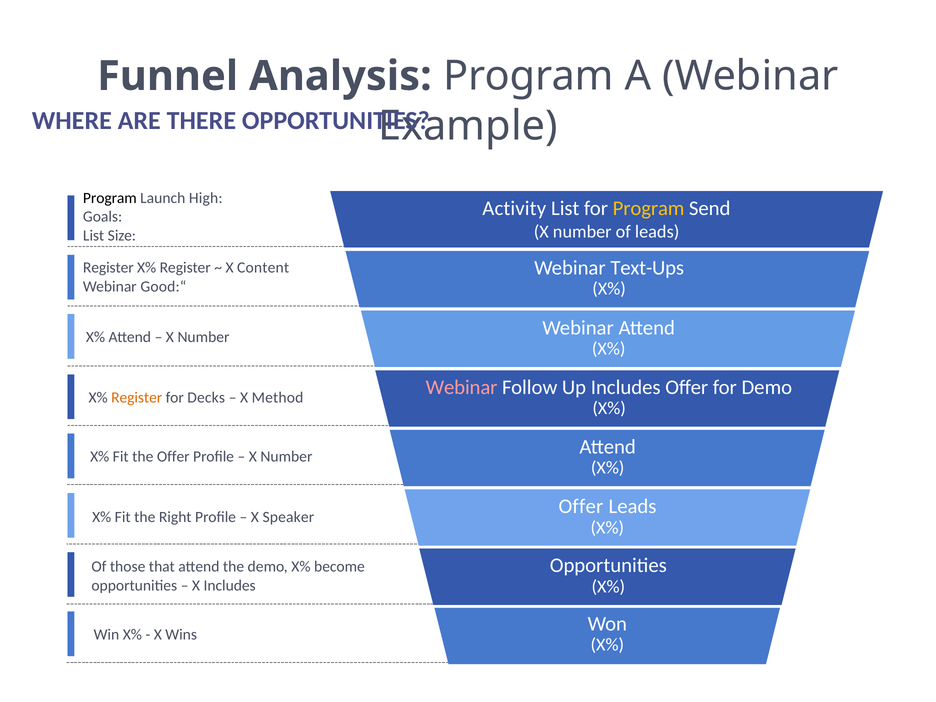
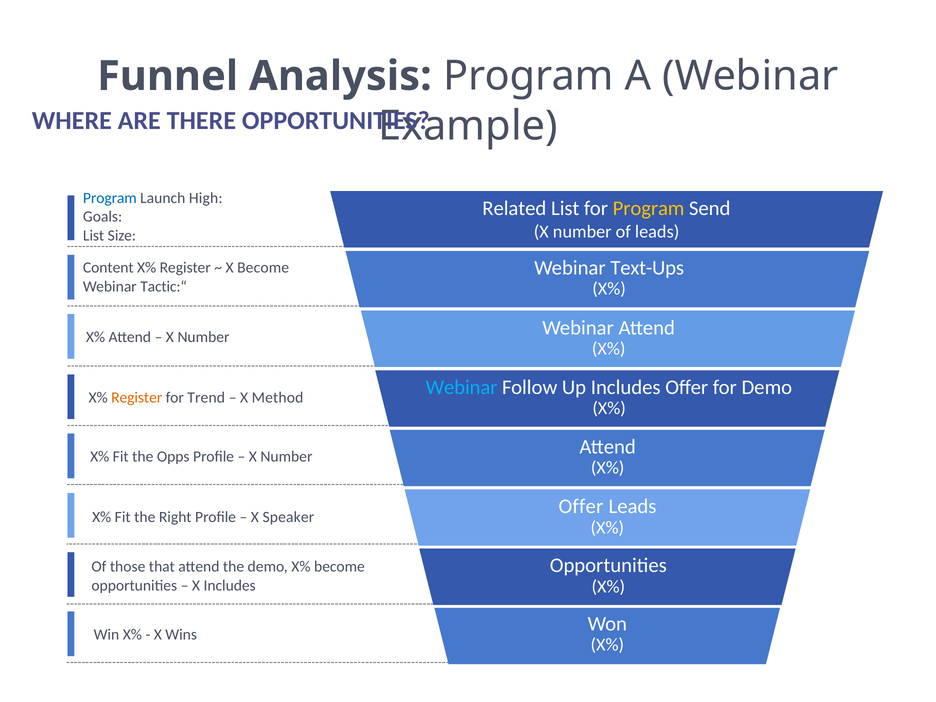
Program at (110, 198) colour: black -> blue
Activity: Activity -> Related
Register at (108, 268): Register -> Content
X Content: Content -> Become
Good:“: Good:“ -> Tactic:“
Webinar at (462, 387) colour: pink -> light blue
Decks: Decks -> Trend
the Offer: Offer -> Opps
